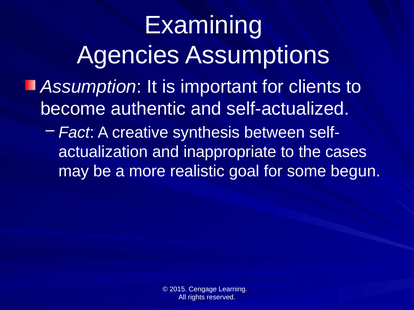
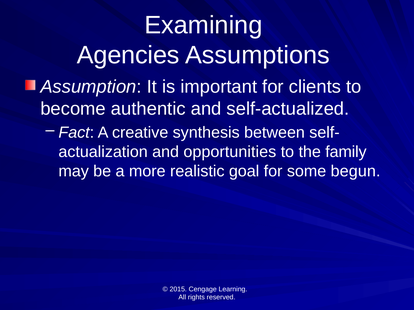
inappropriate: inappropriate -> opportunities
cases: cases -> family
